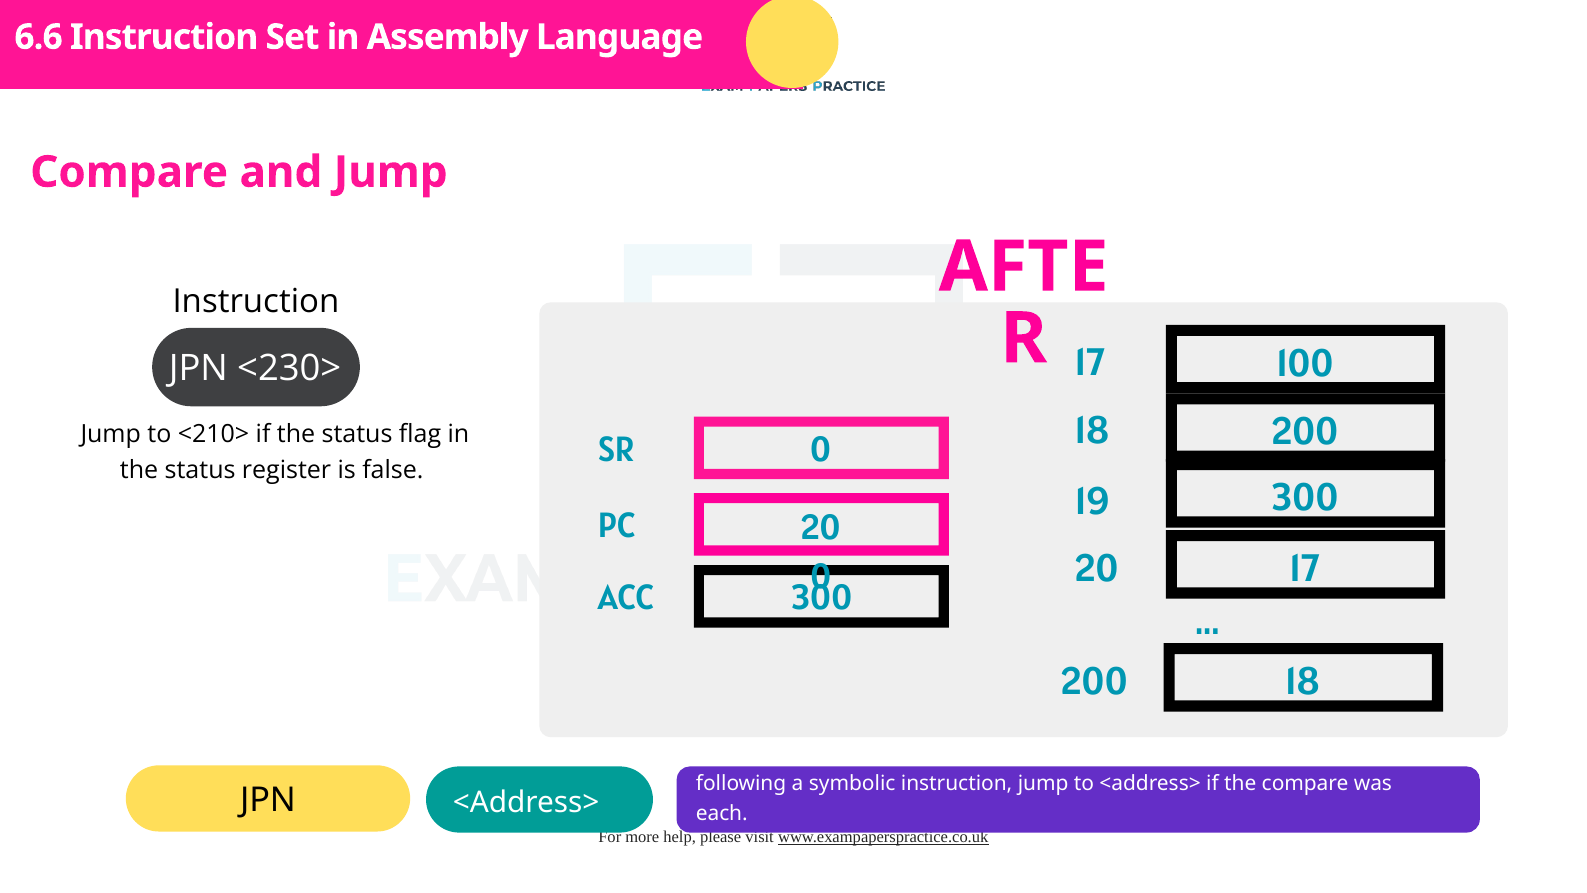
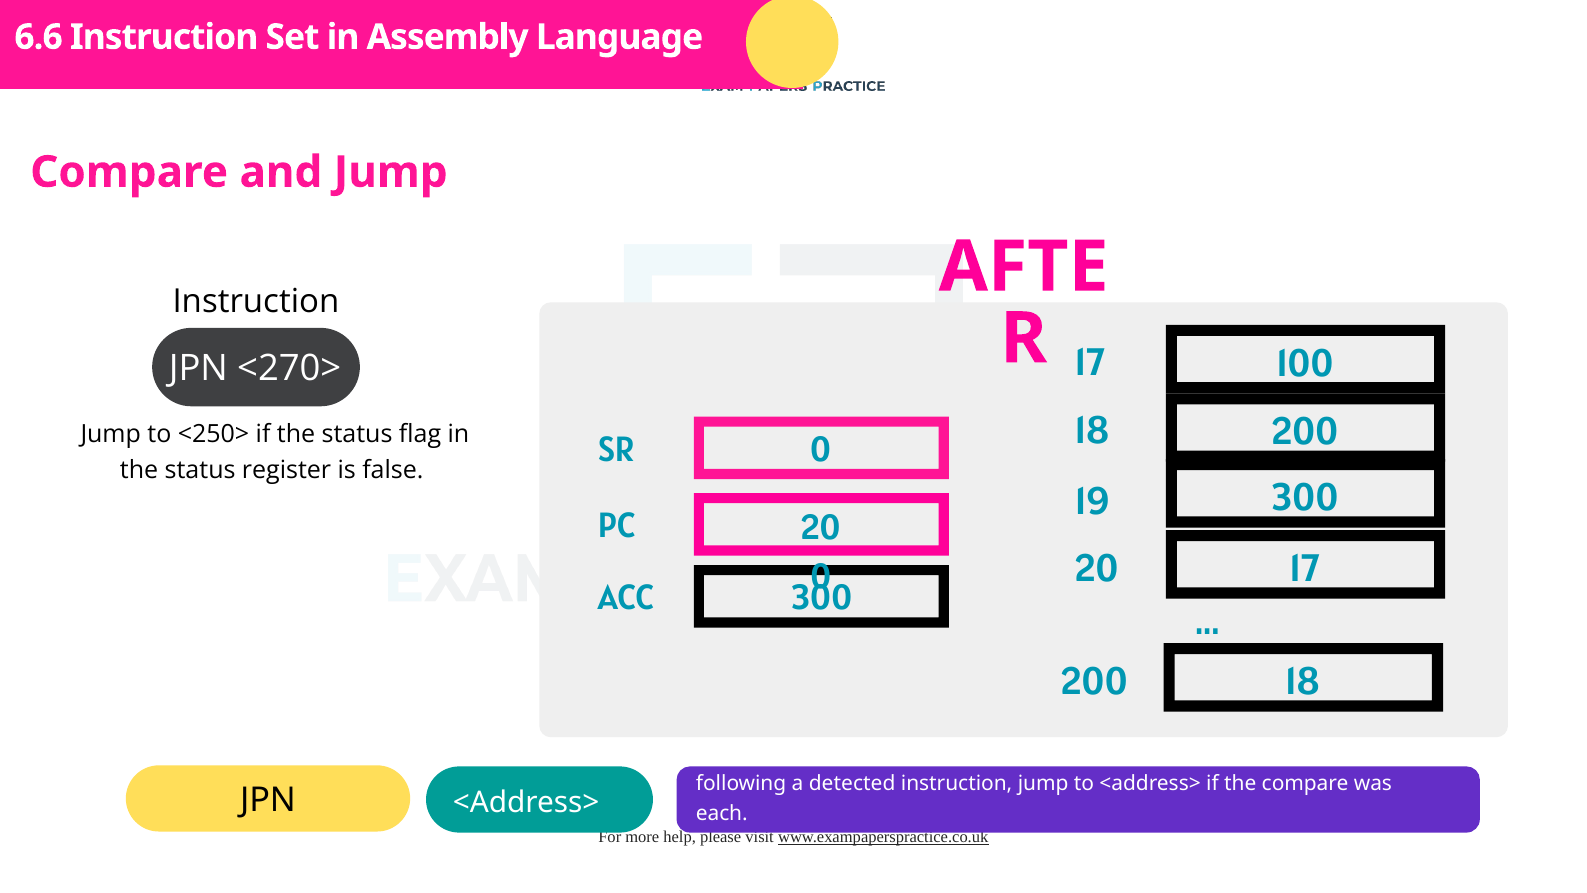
<230>: <230> -> <270>
<210>: <210> -> <250>
symbolic: symbolic -> detected
